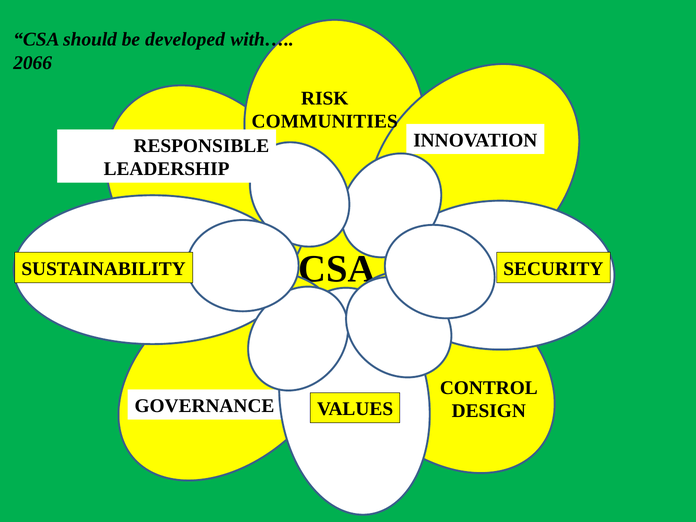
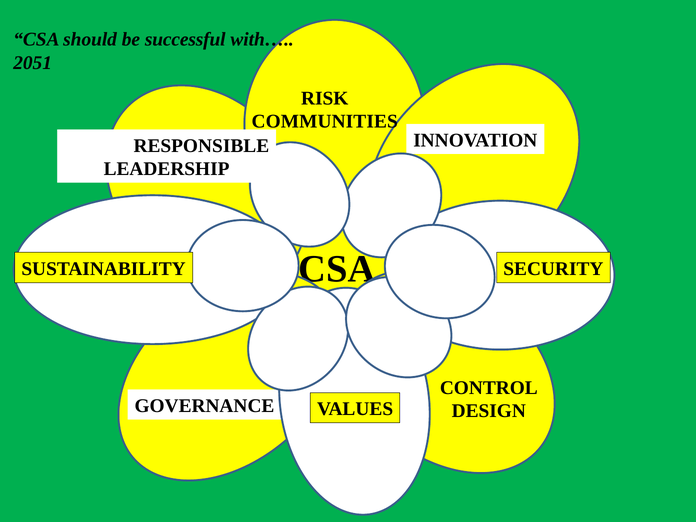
developed: developed -> successful
2066: 2066 -> 2051
